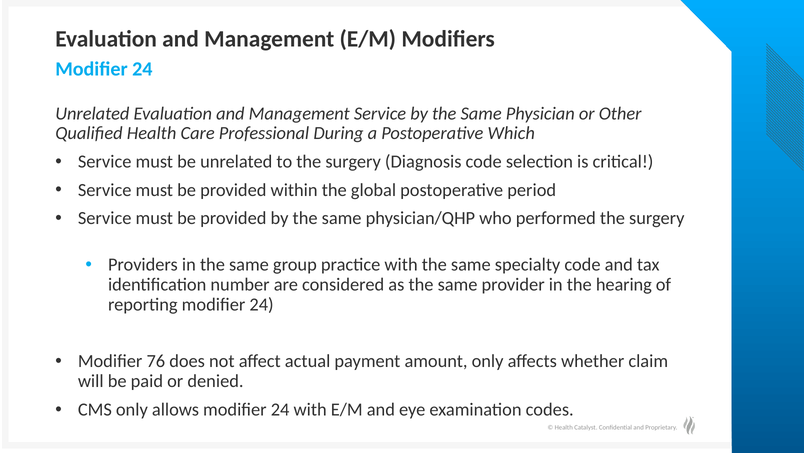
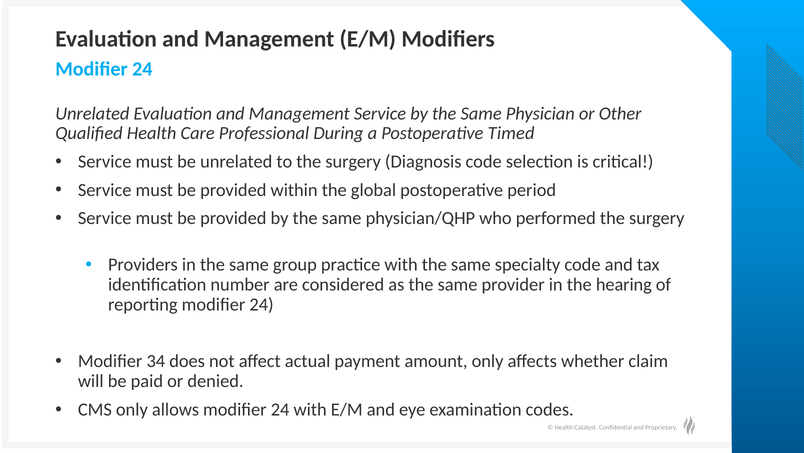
Which: Which -> Timed
76: 76 -> 34
